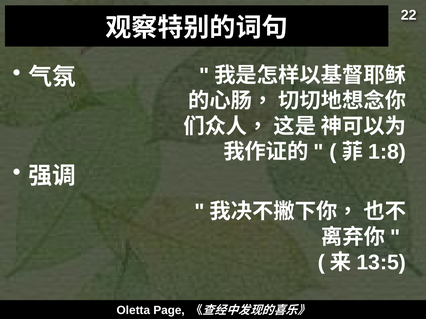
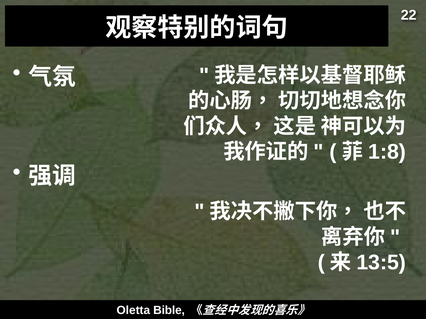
Page: Page -> Bible
